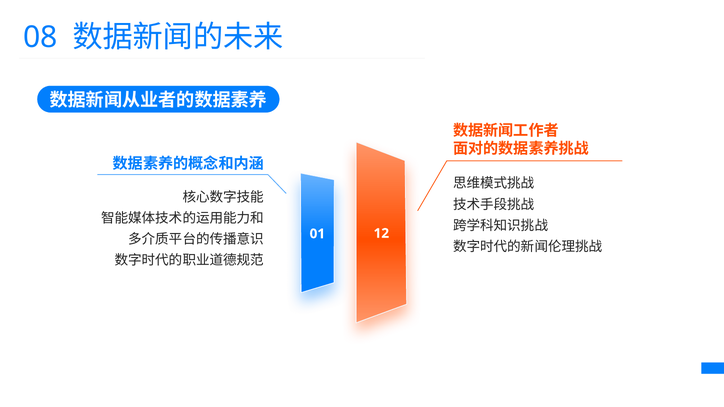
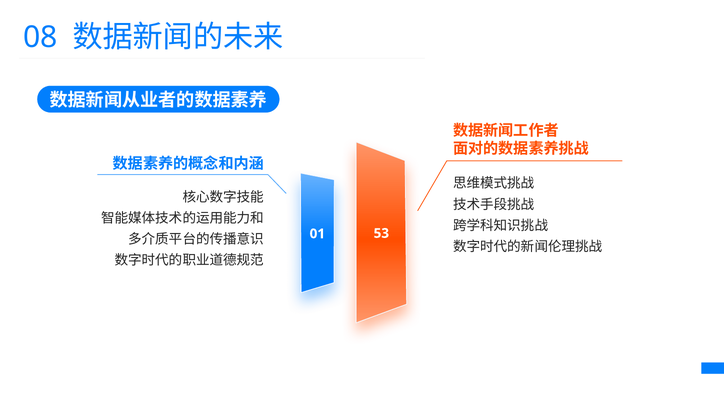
12: 12 -> 53
